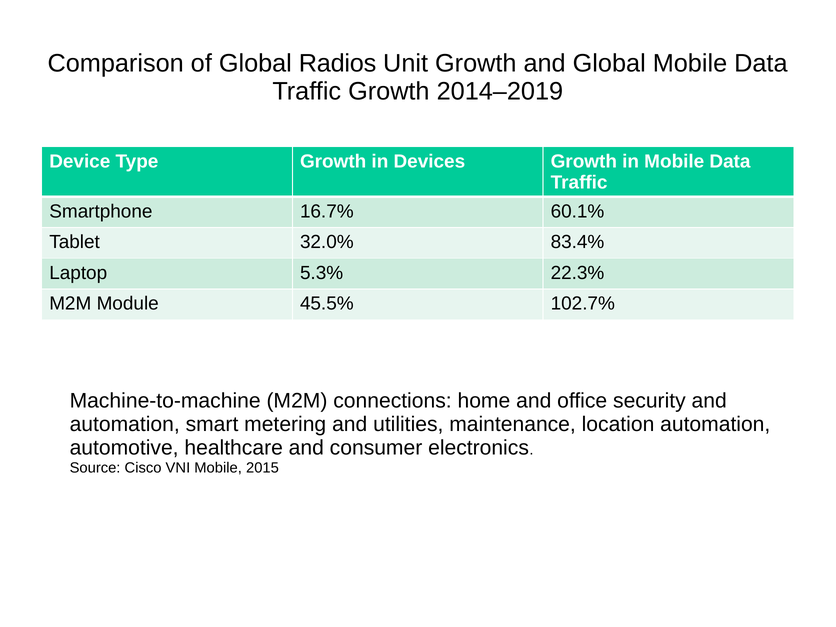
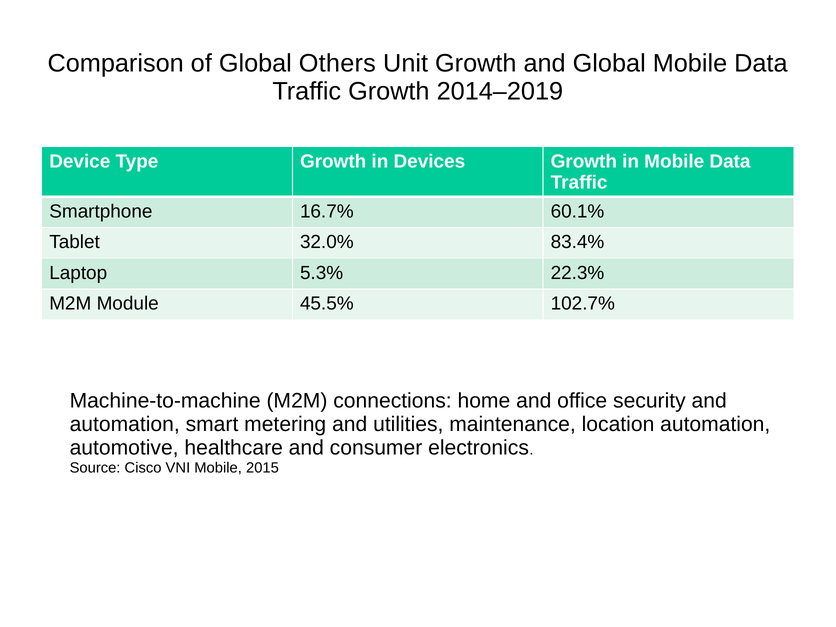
Radios: Radios -> Others
